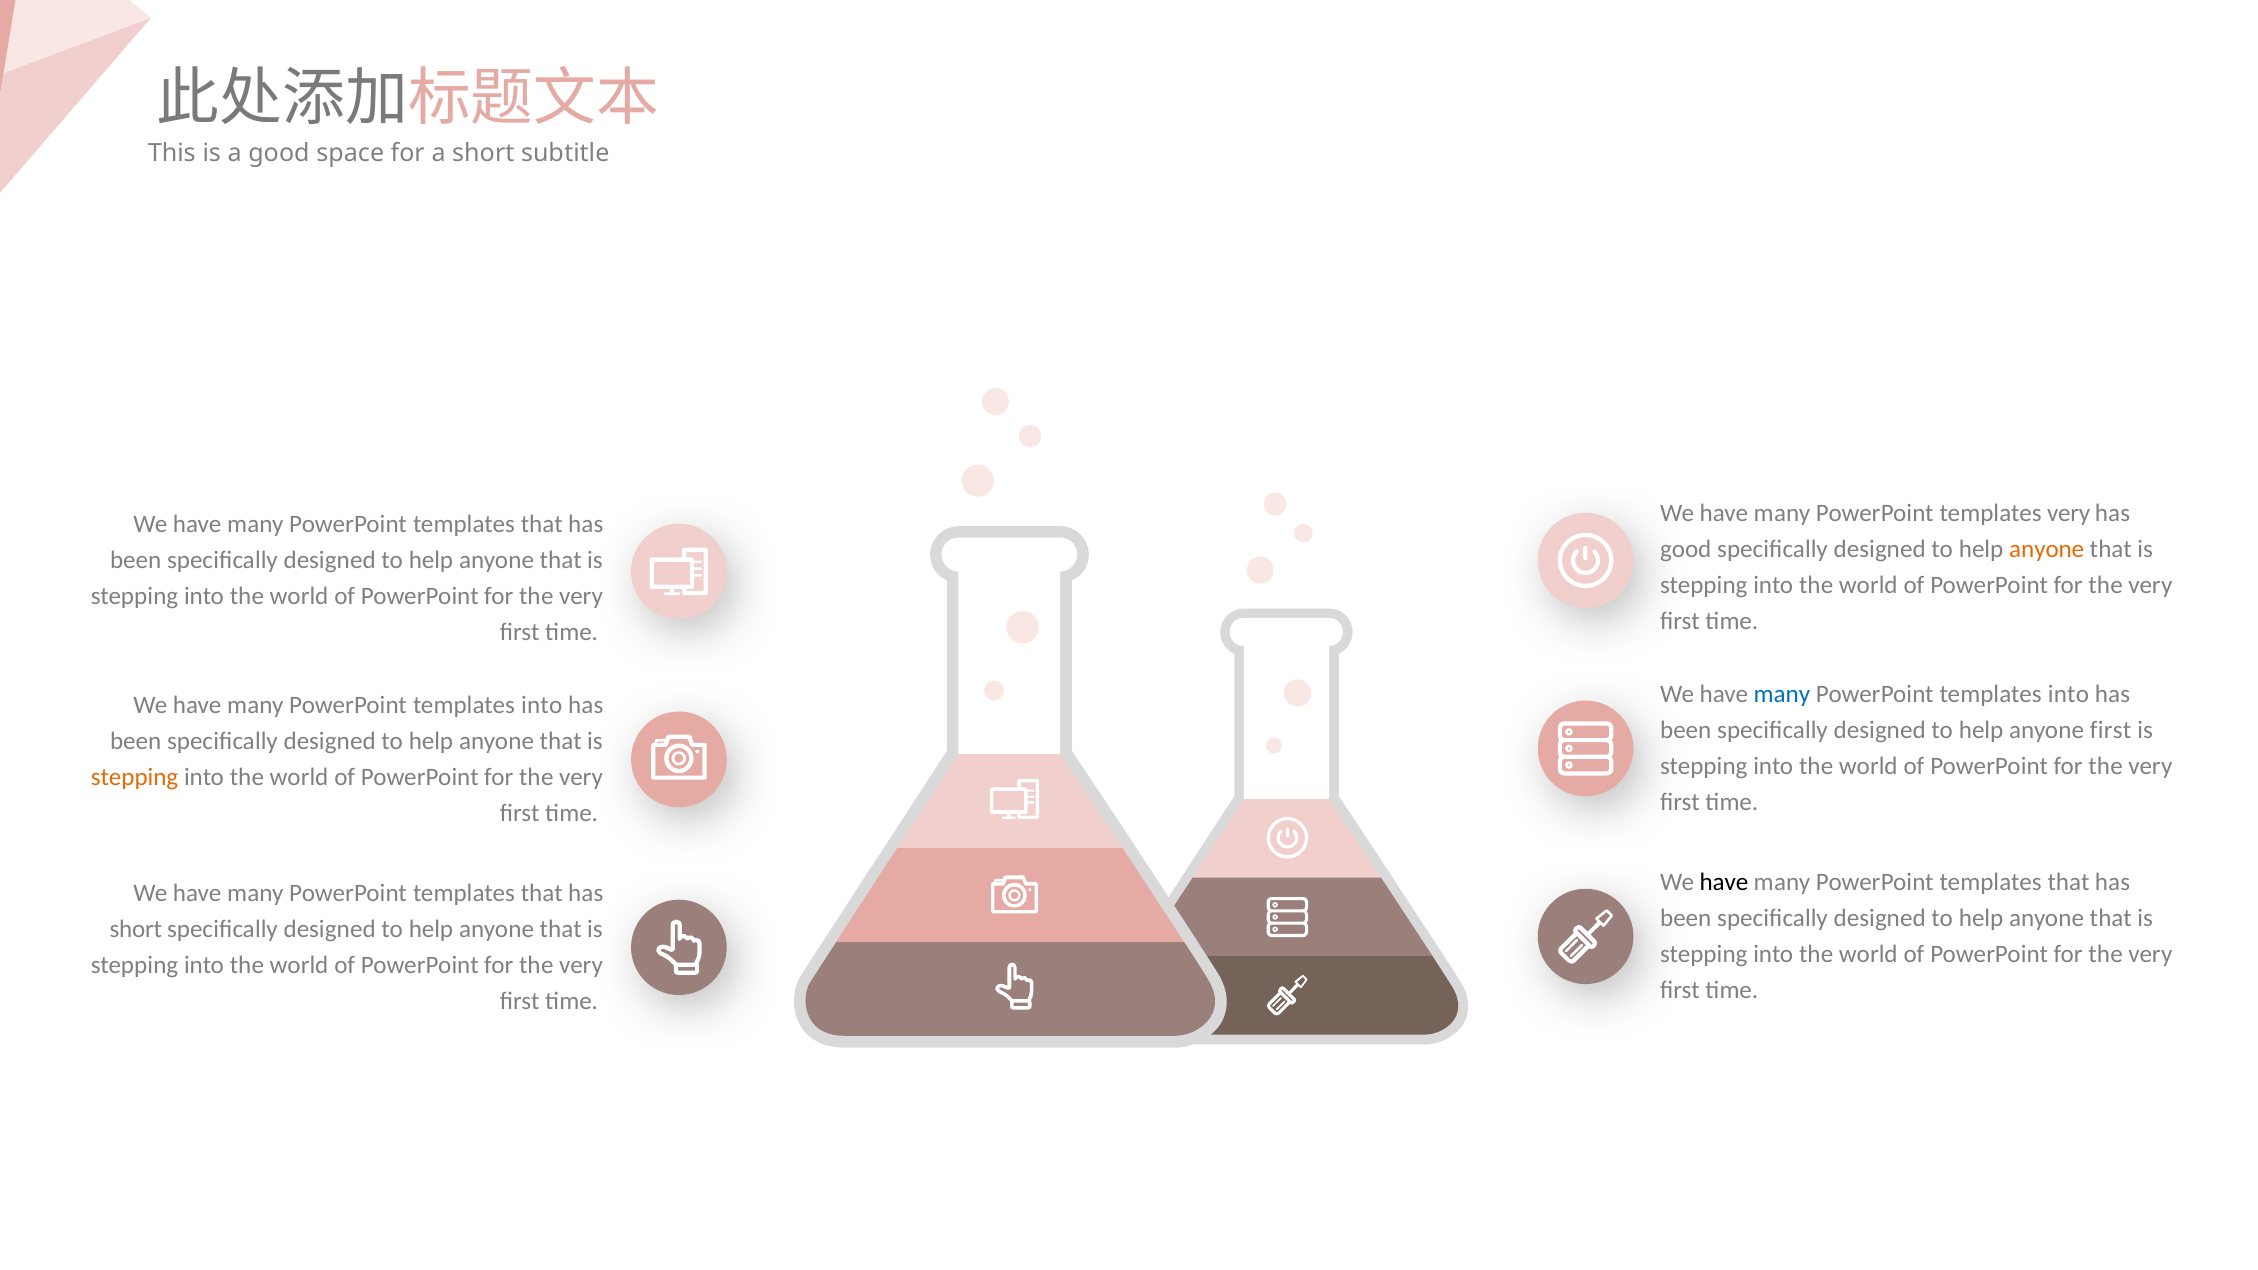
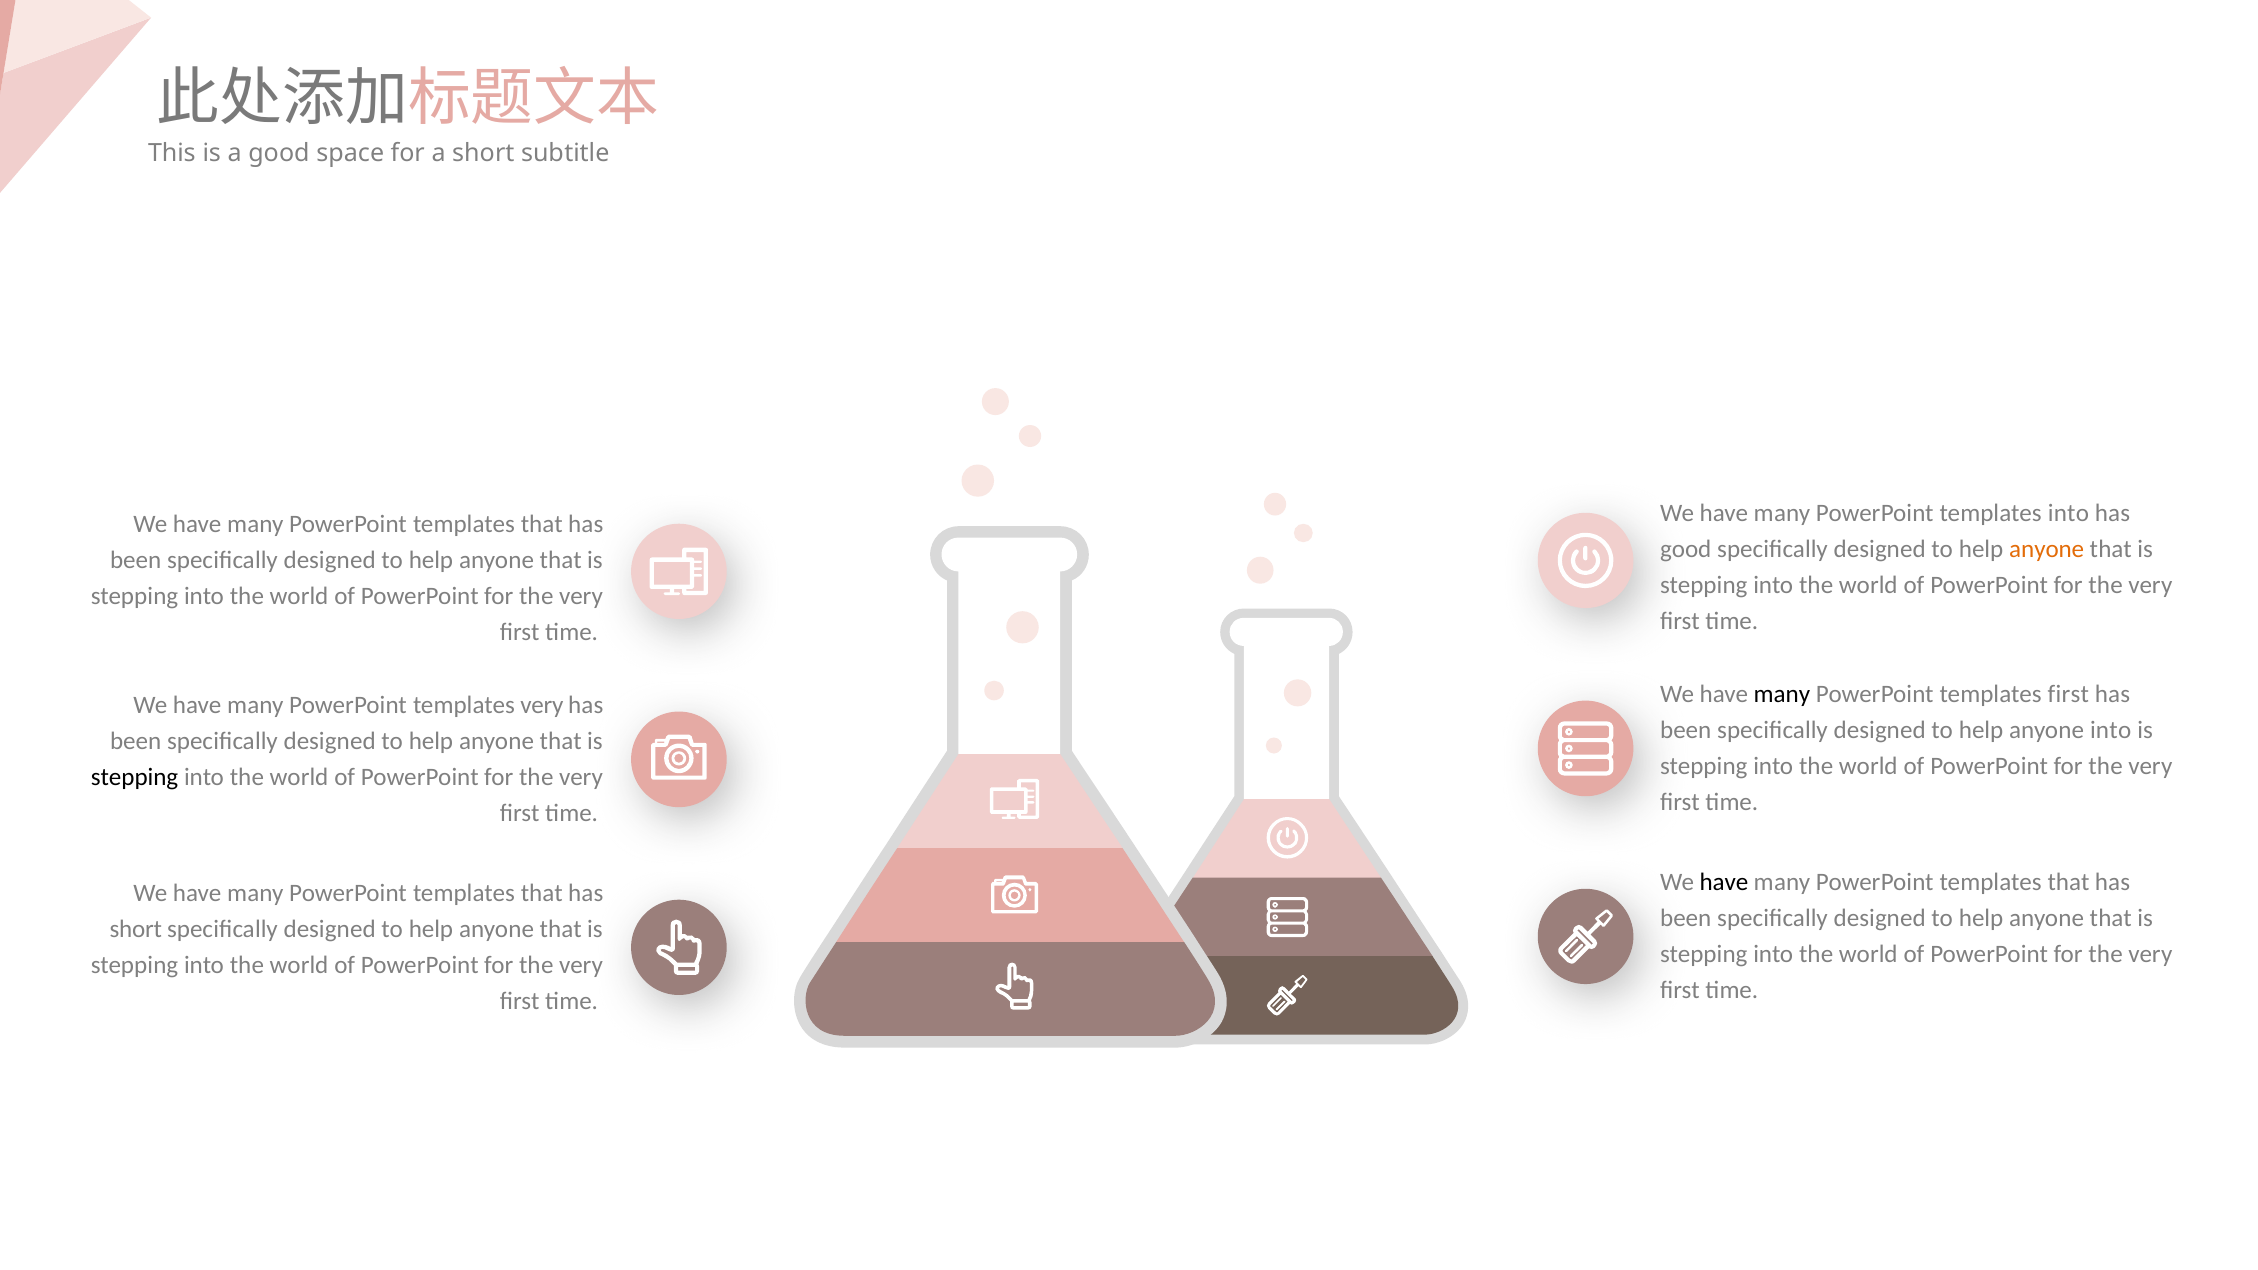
templates very: very -> into
many at (1782, 694) colour: blue -> black
into at (2068, 694): into -> first
into at (542, 705): into -> very
anyone first: first -> into
stepping at (135, 777) colour: orange -> black
